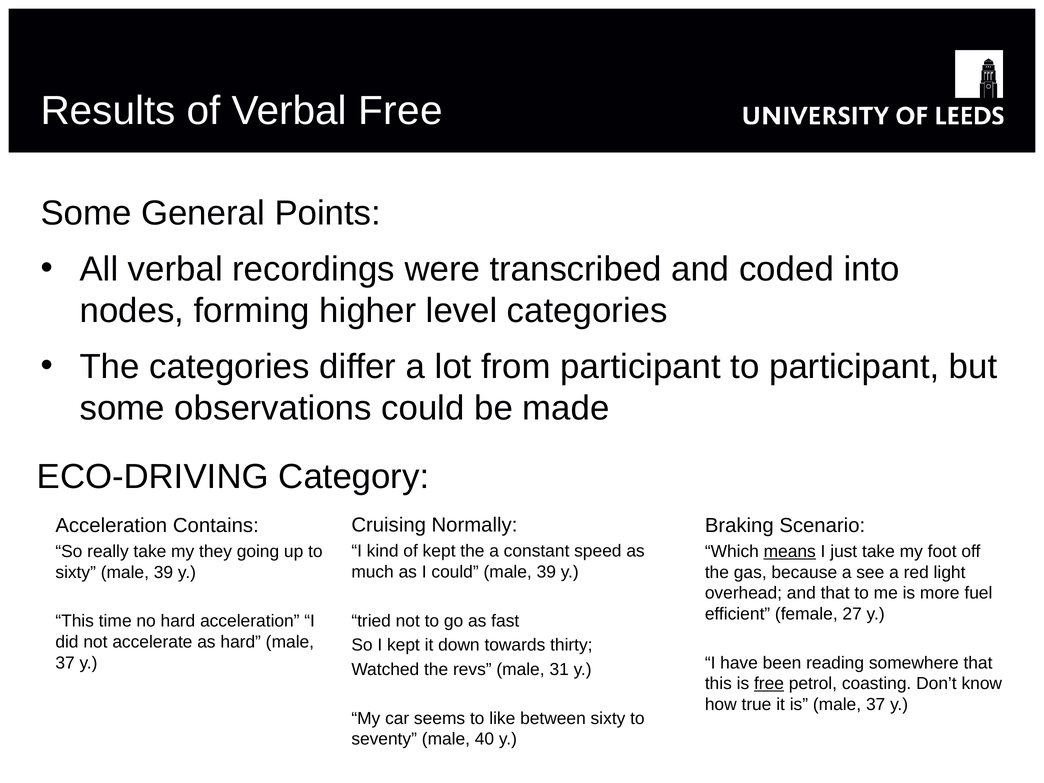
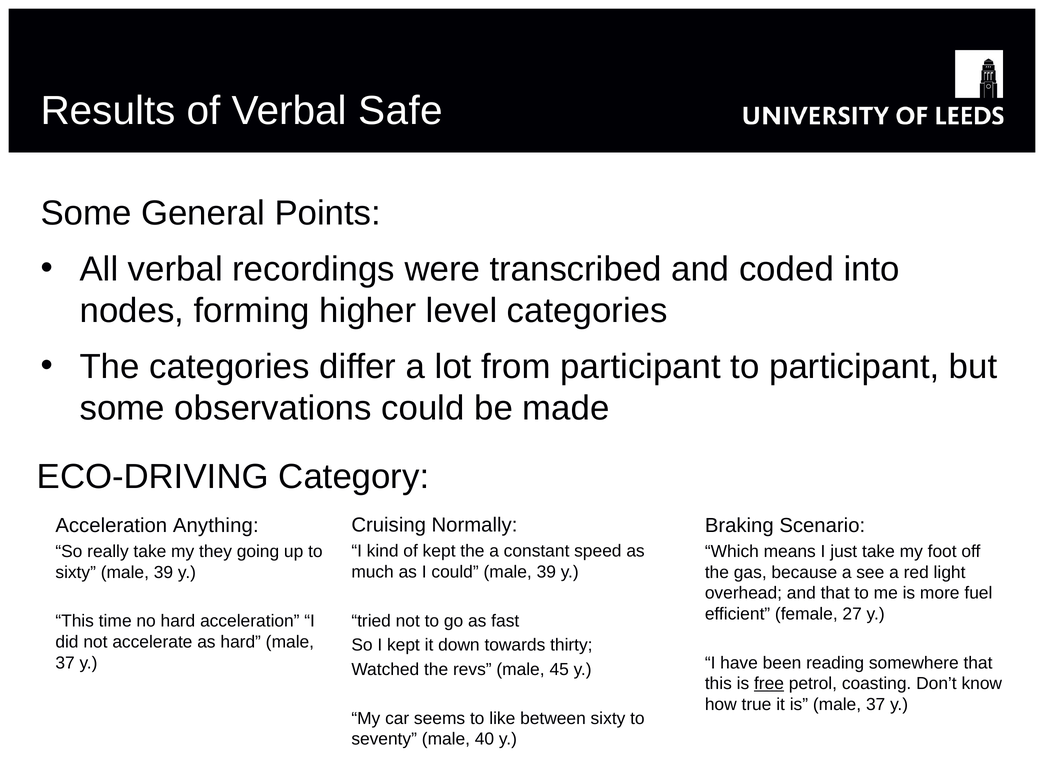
Verbal Free: Free -> Safe
Contains: Contains -> Anything
means underline: present -> none
31: 31 -> 45
